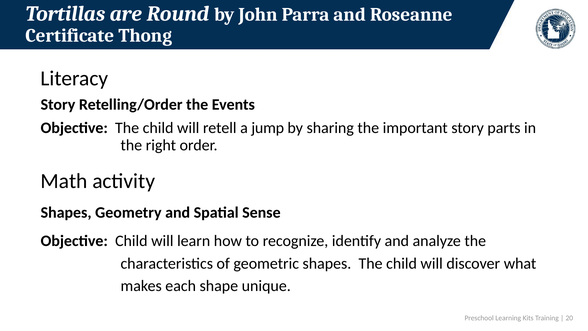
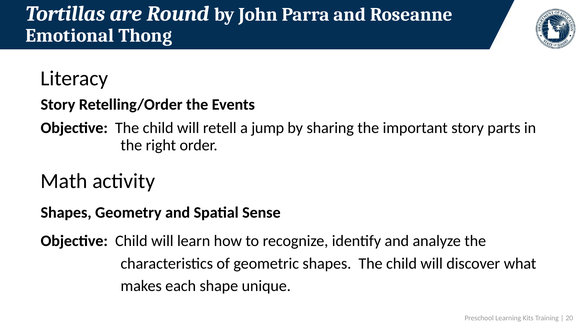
Certificate: Certificate -> Emotional
